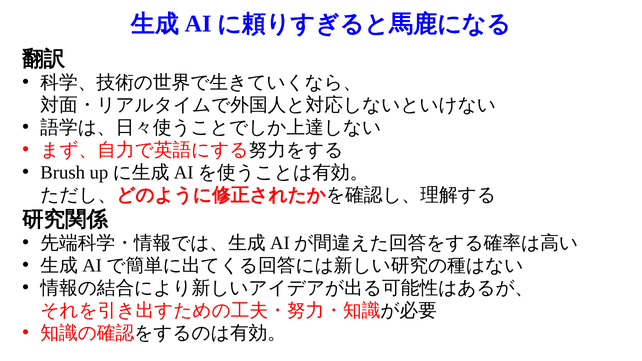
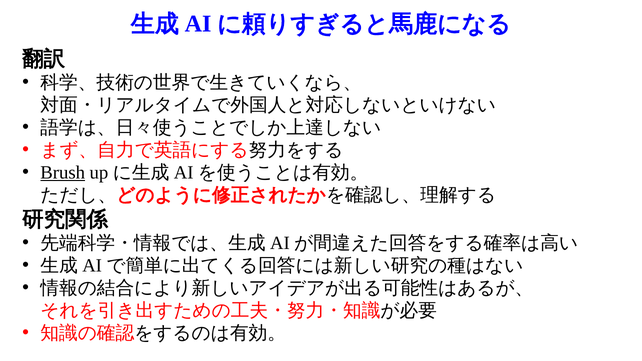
Brush underline: none -> present
